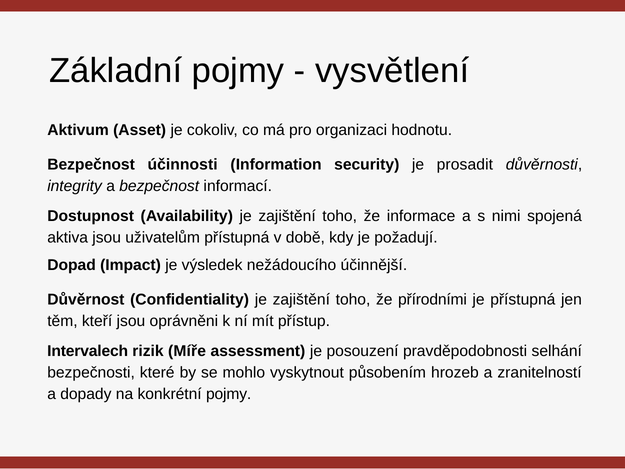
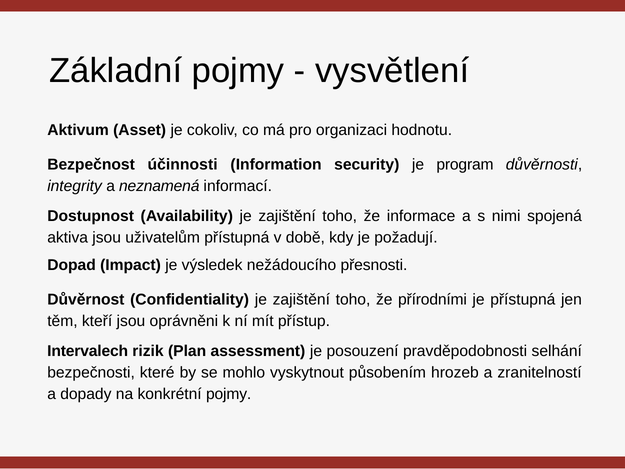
prosadit: prosadit -> program
a bezpečnost: bezpečnost -> neznamená
účinnější: účinnější -> přesnosti
Míře: Míře -> Plan
